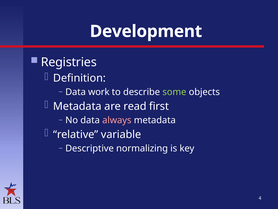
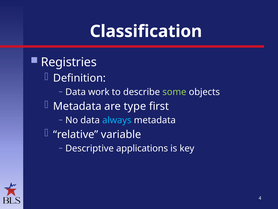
Development: Development -> Classification
read: read -> type
always colour: pink -> light blue
normalizing: normalizing -> applications
